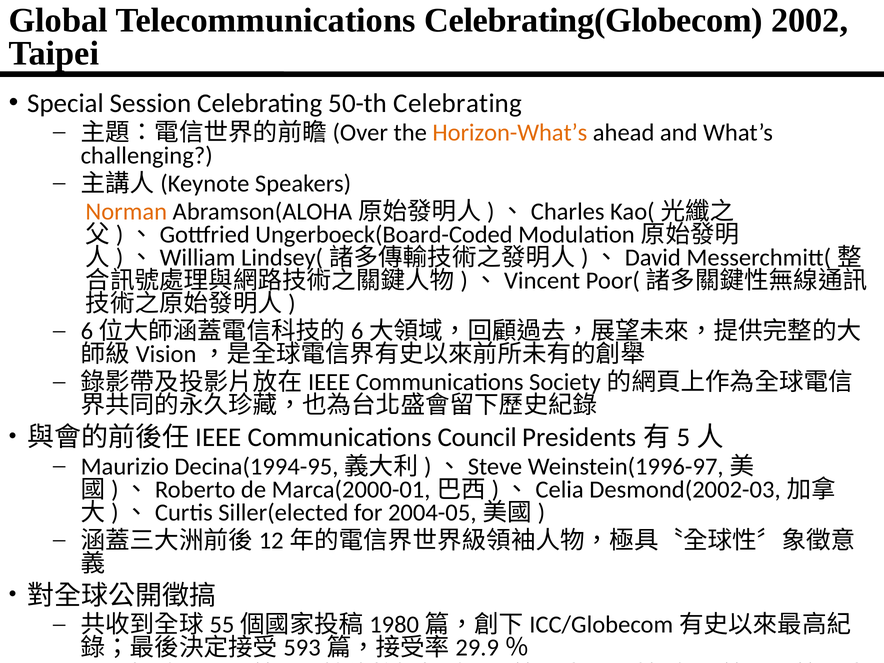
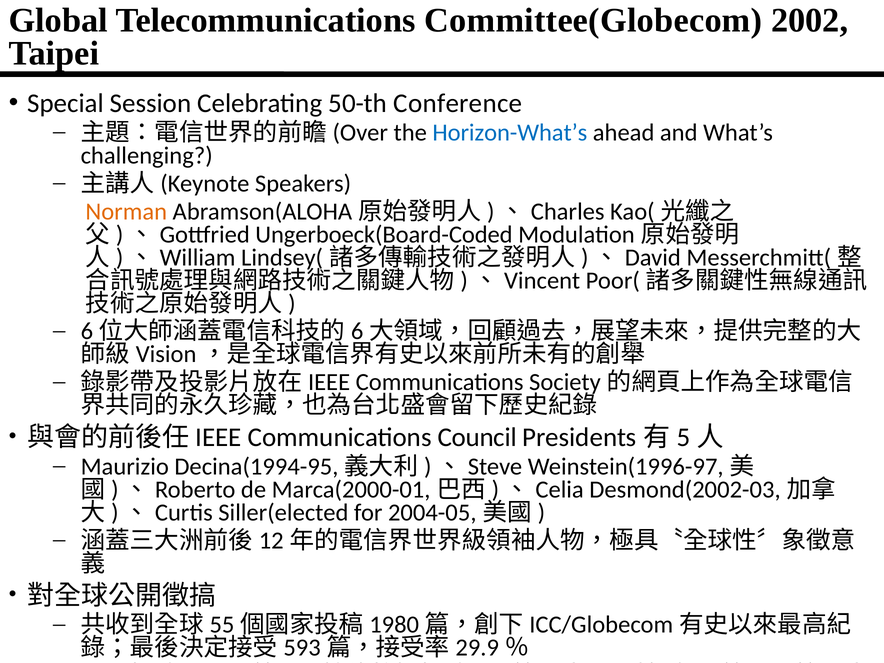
Celebrating(Globecom: Celebrating(Globecom -> Committee(Globecom
50-th Celebrating: Celebrating -> Conference
Horizon-What’s colour: orange -> blue
